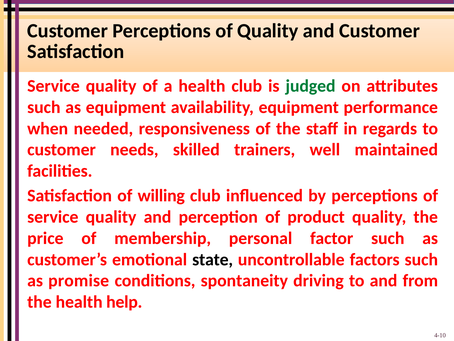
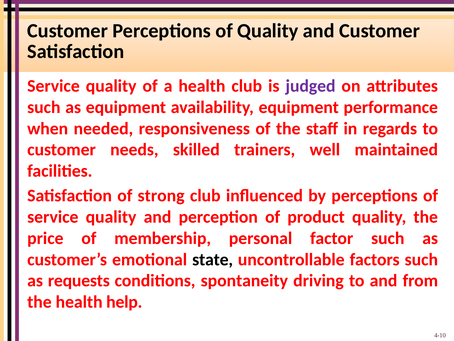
judged colour: green -> purple
willing: willing -> strong
promise: promise -> requests
